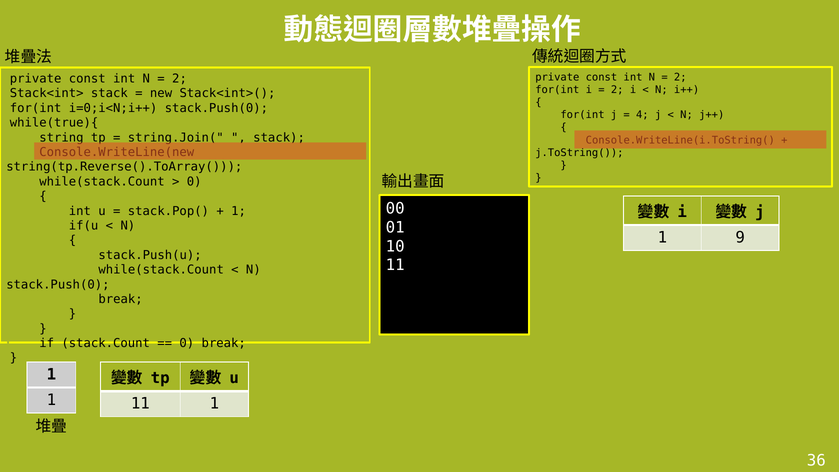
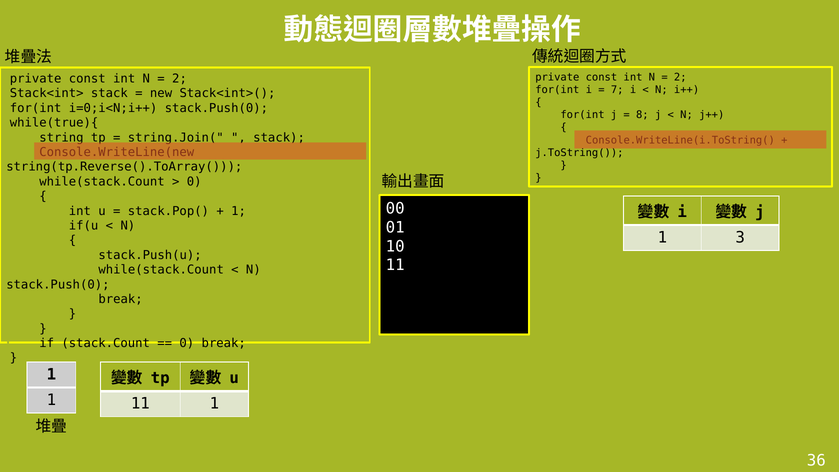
2 at (617, 90): 2 -> 7
4: 4 -> 8
9: 9 -> 3
